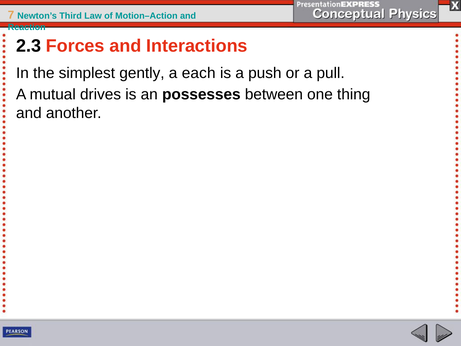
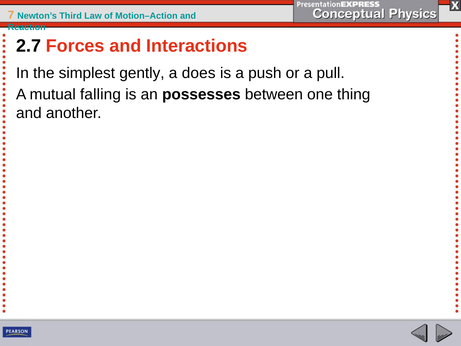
2.3: 2.3 -> 2.7
each: each -> does
drives: drives -> falling
